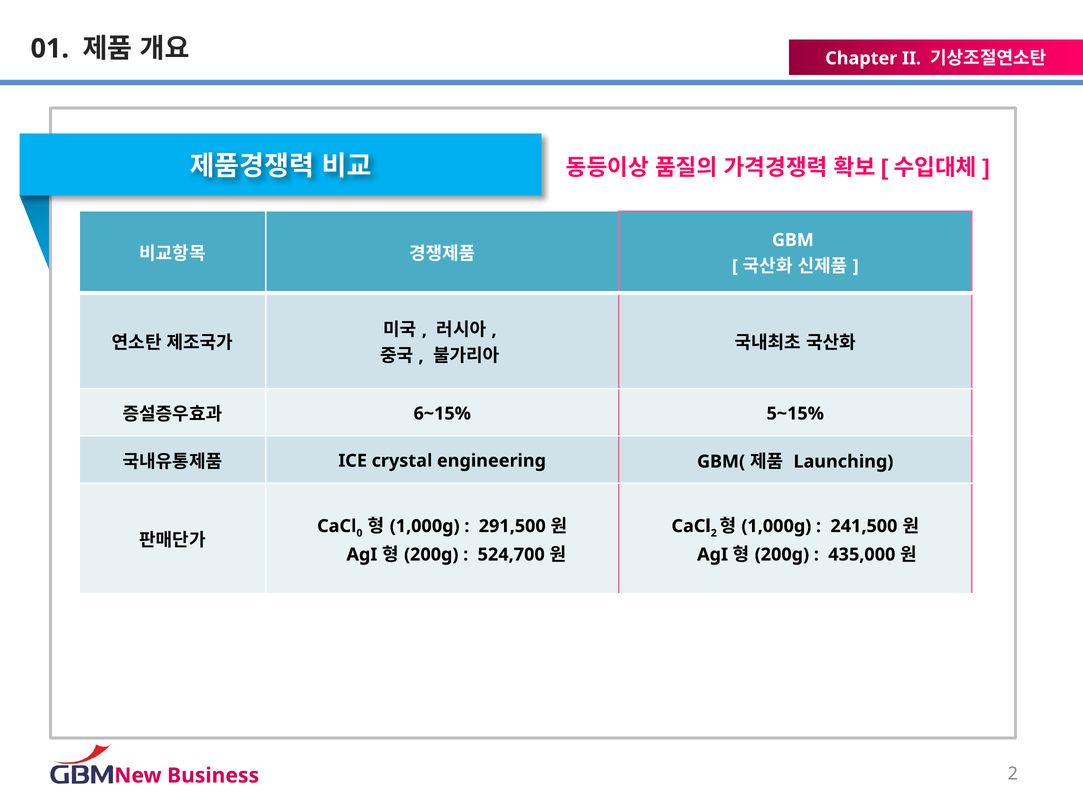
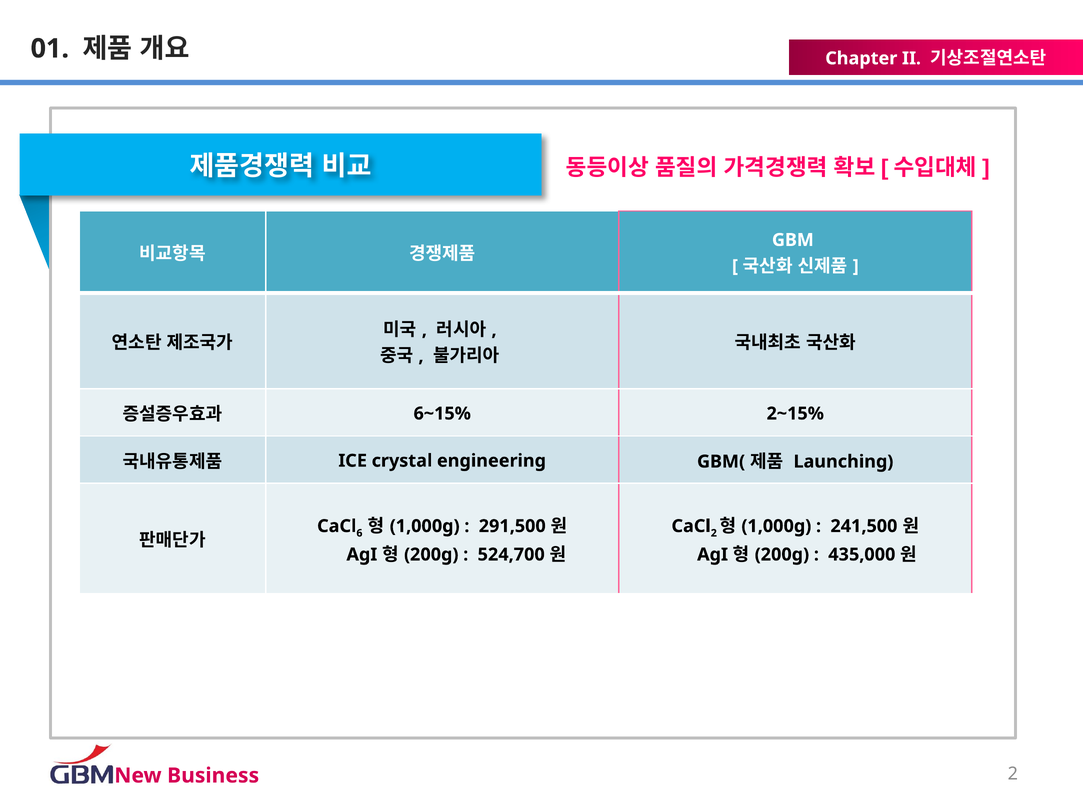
5~15%: 5~15% -> 2~15%
0: 0 -> 6
